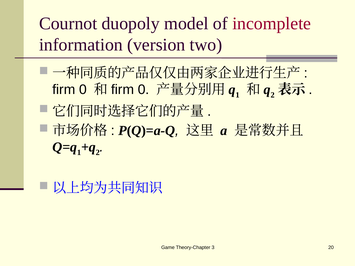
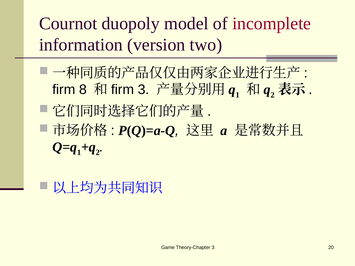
0 at (83, 90): 0 -> 8
0 at (144, 90): 0 -> 3
